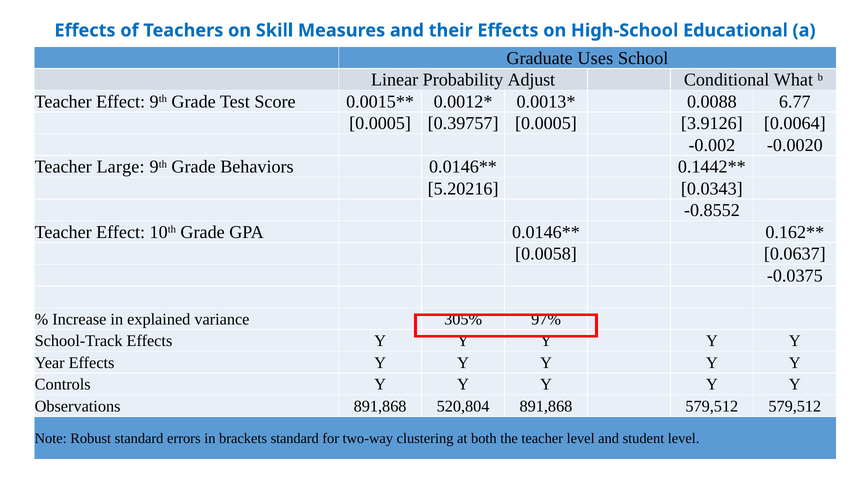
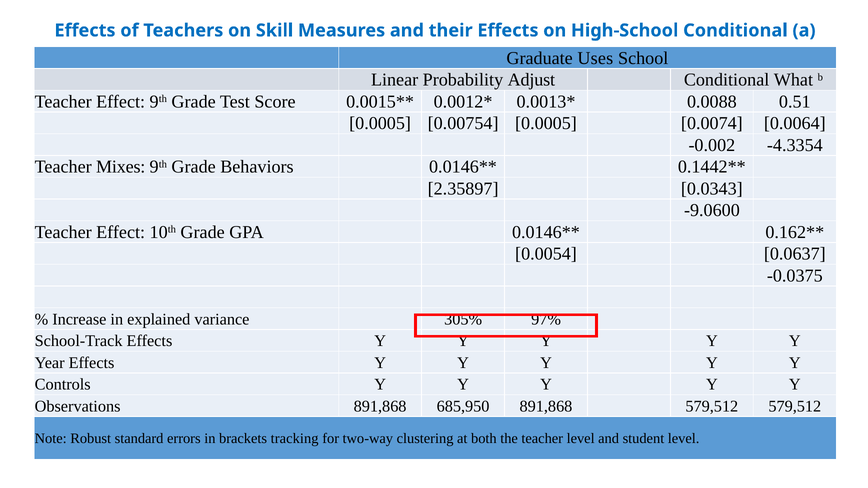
High-School Educational: Educational -> Conditional
6.77: 6.77 -> 0.51
0.39757: 0.39757 -> 0.00754
3.9126: 3.9126 -> 0.0074
-0.0020: -0.0020 -> -4.3354
Large: Large -> Mixes
5.20216: 5.20216 -> 2.35897
-0.8552: -0.8552 -> -9.0600
0.0058: 0.0058 -> 0.0054
520,804: 520,804 -> 685,950
brackets standard: standard -> tracking
